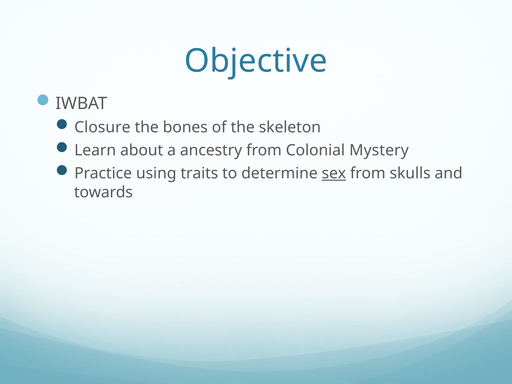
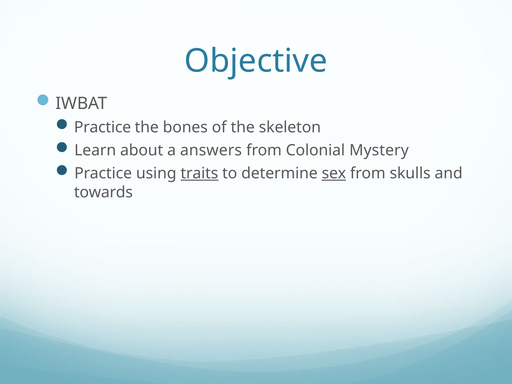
Closure at (102, 127): Closure -> Practice
ancestry: ancestry -> answers
traits underline: none -> present
